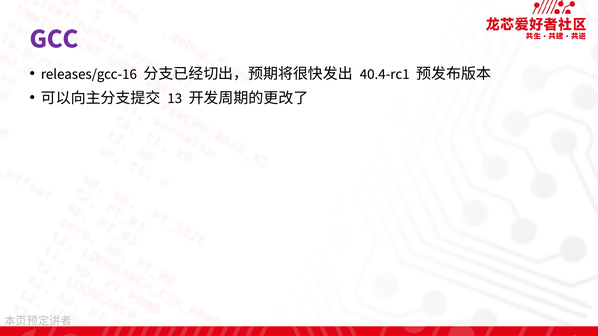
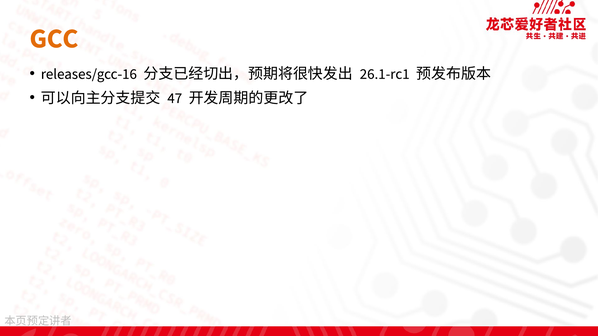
GCC colour: purple -> orange
40.4-rc1: 40.4-rc1 -> 26.1-rc1
13: 13 -> 47
